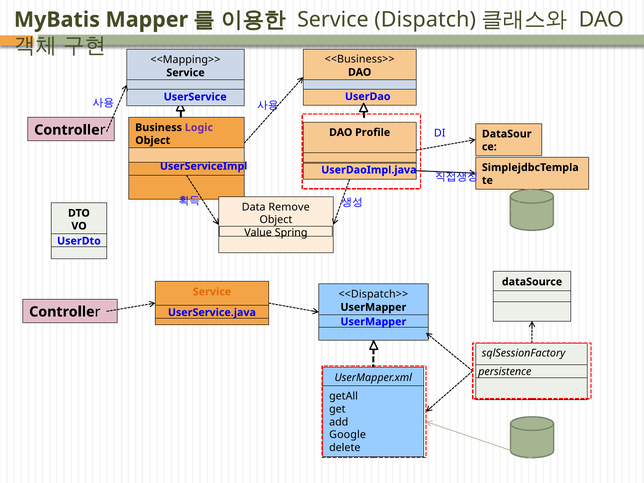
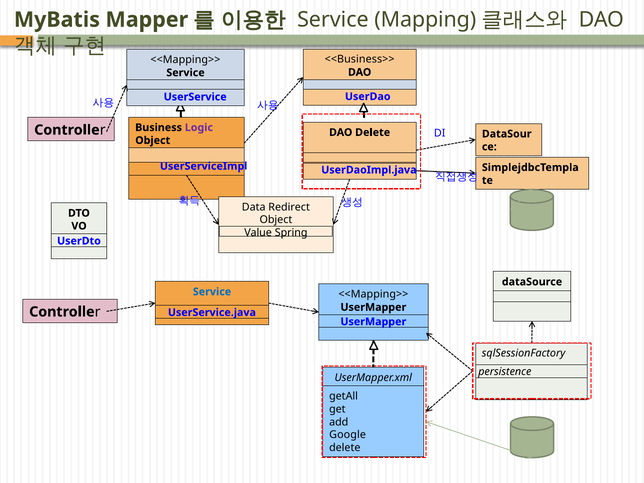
Dispatch: Dispatch -> Mapping
DAO Profile: Profile -> Delete
Remove: Remove -> Redirect
Service at (212, 292) colour: orange -> blue
<<Dispatch>> at (373, 294): <<Dispatch>> -> <<Mapping>>
